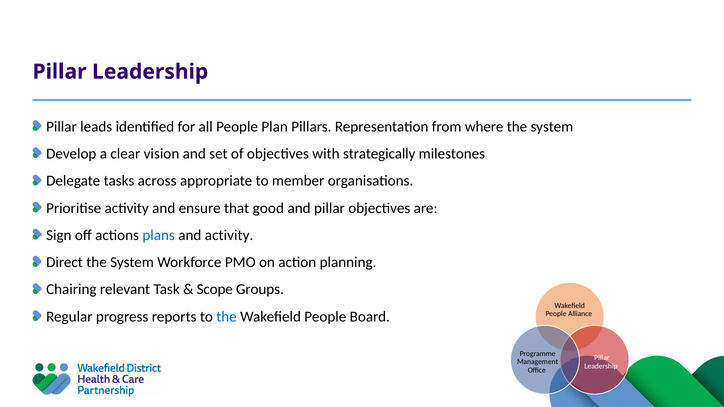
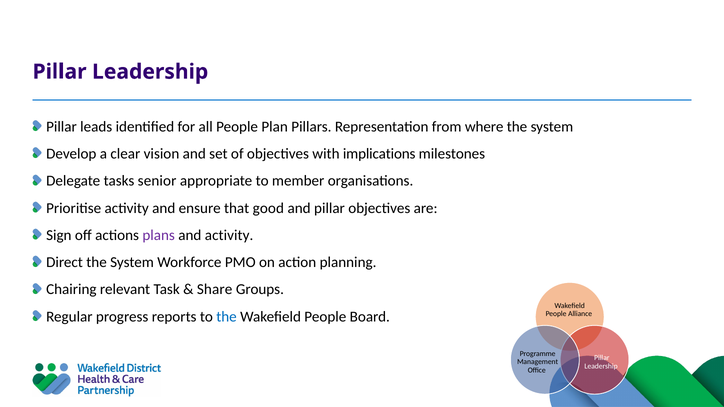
strategically: strategically -> implications
across: across -> senior
plans colour: blue -> purple
Scope: Scope -> Share
